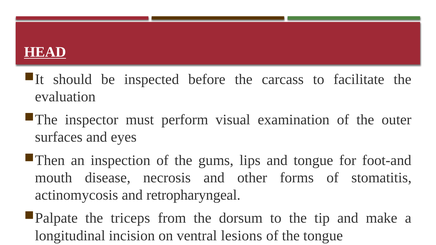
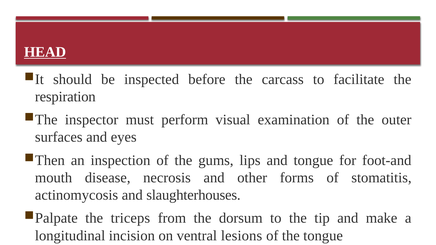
evaluation: evaluation -> respiration
retropharyngeal: retropharyngeal -> slaughterhouses
